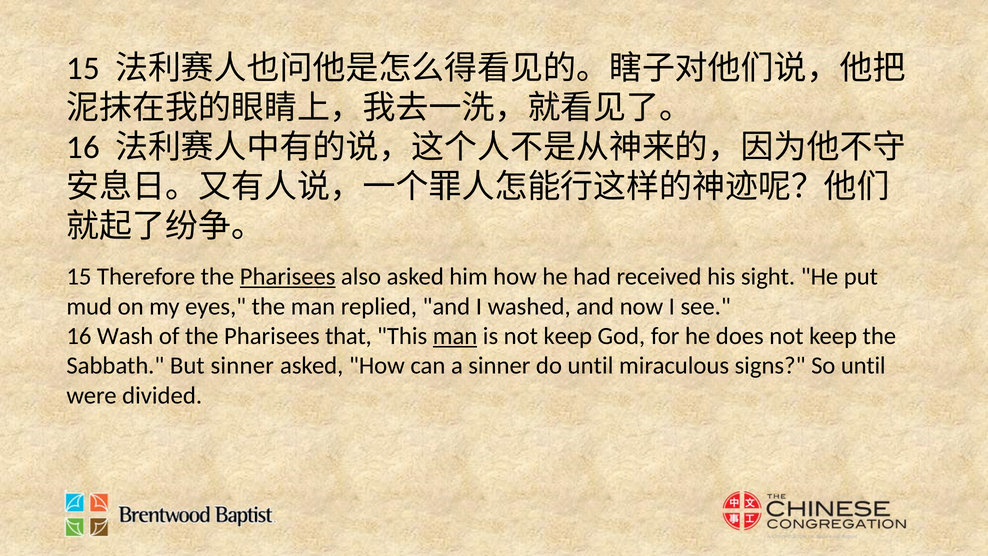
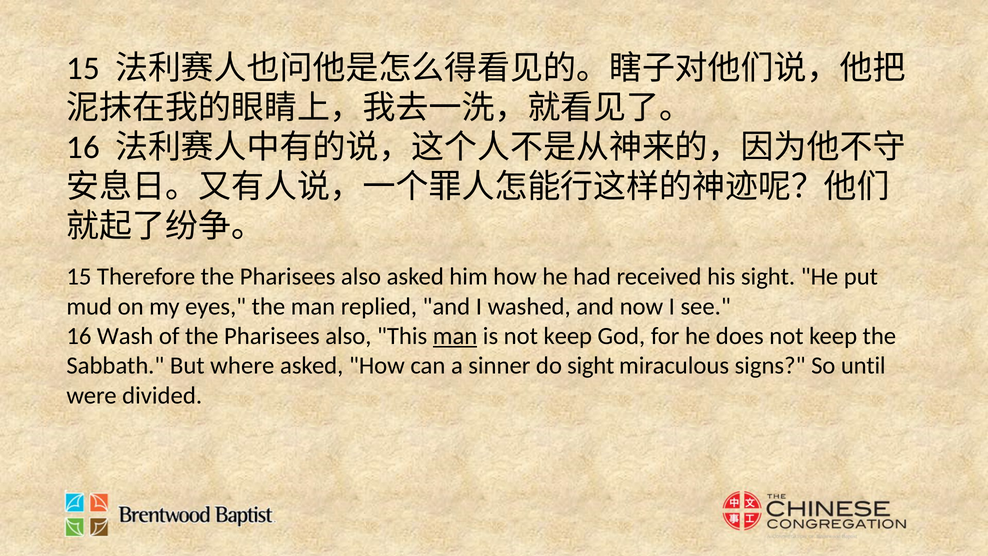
Pharisees at (288, 277) underline: present -> none
of the Pharisees that: that -> also
But sinner: sinner -> where
do until: until -> sight
